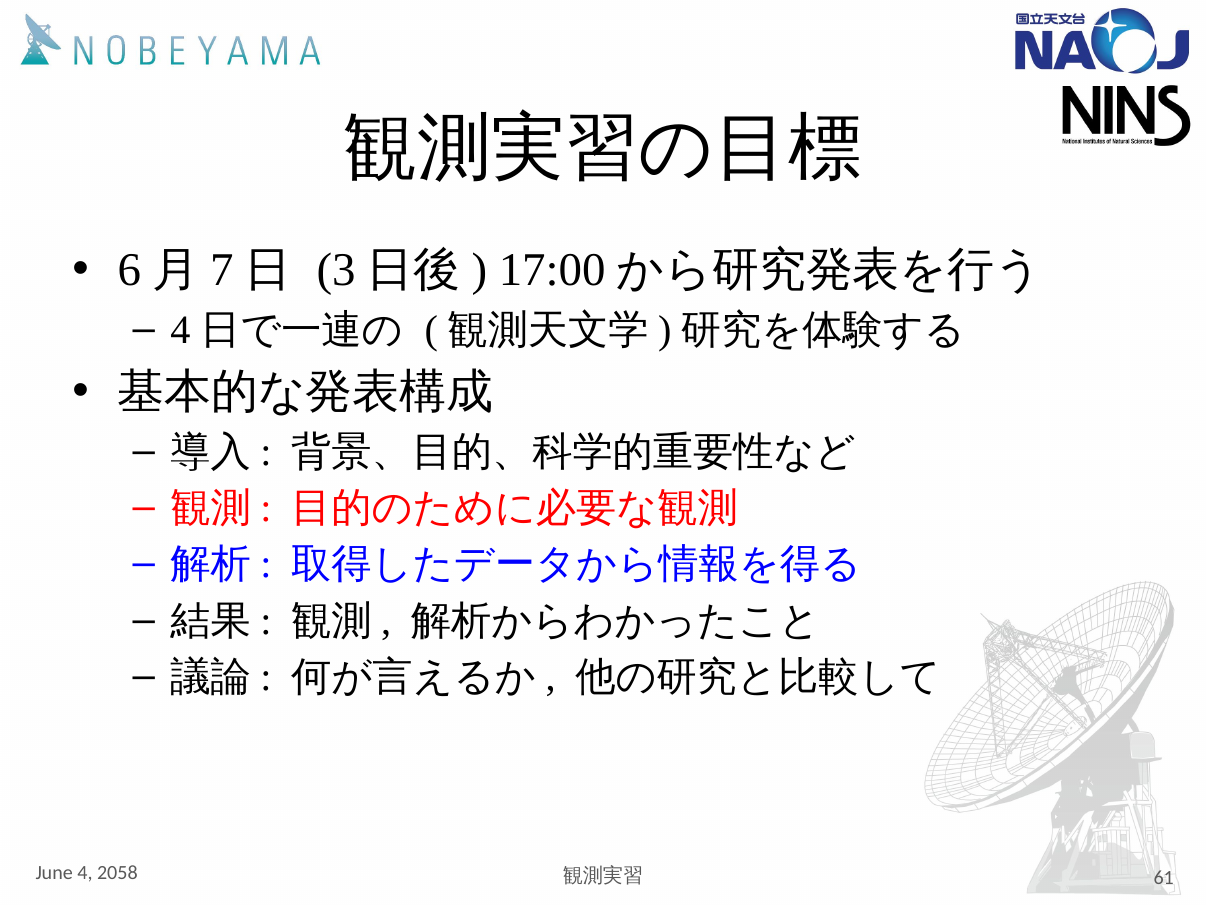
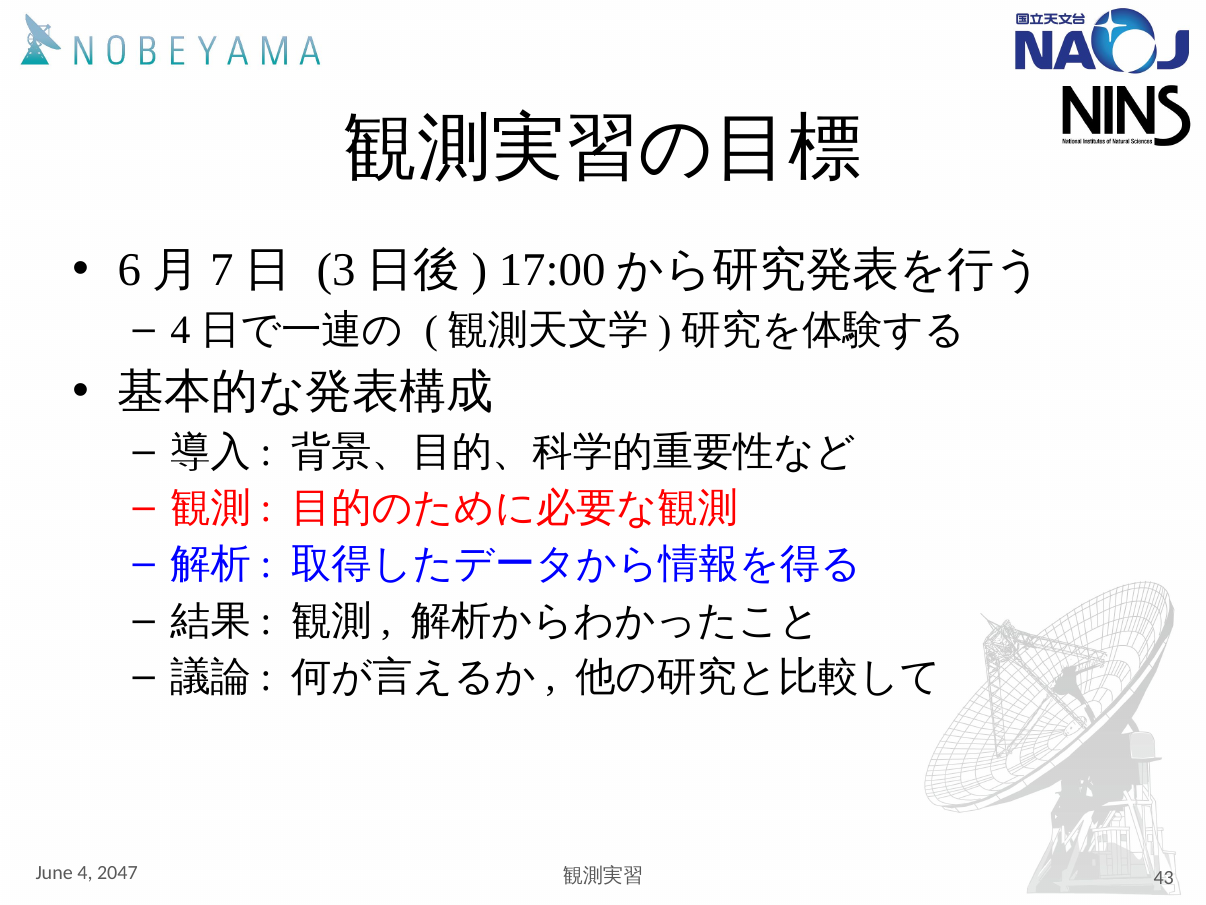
2058: 2058 -> 2047
61: 61 -> 43
